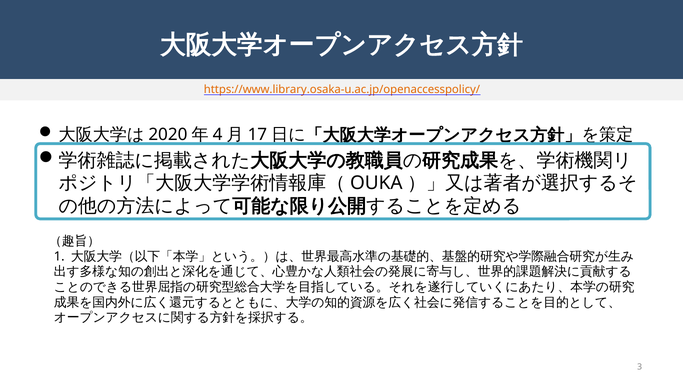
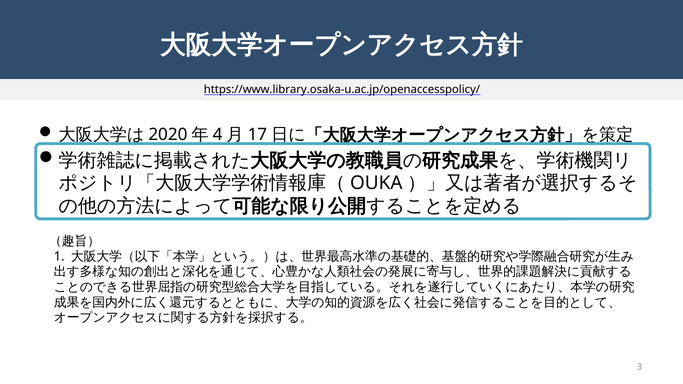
https://www.library.osaka-u.ac.jp/openaccesspolicy/ colour: orange -> black
